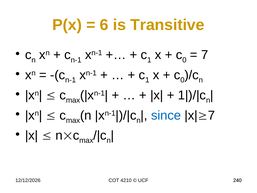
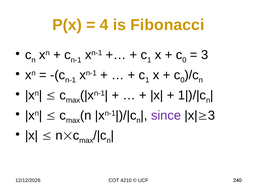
6: 6 -> 4
Transitive: Transitive -> Fibonacci
7 at (205, 55): 7 -> 3
since colour: blue -> purple
7 at (211, 115): 7 -> 3
